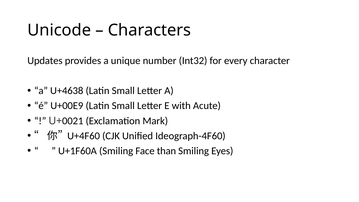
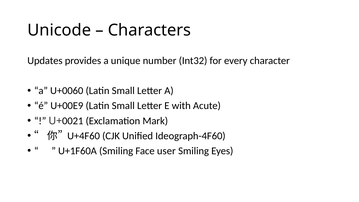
U+4638: U+4638 -> U+0060
than: than -> user
